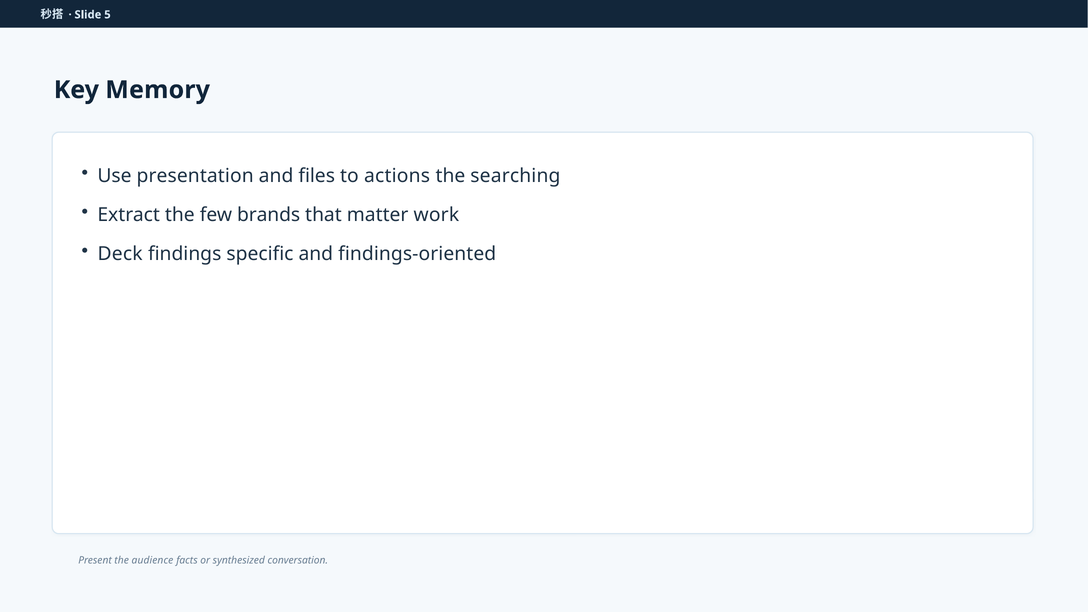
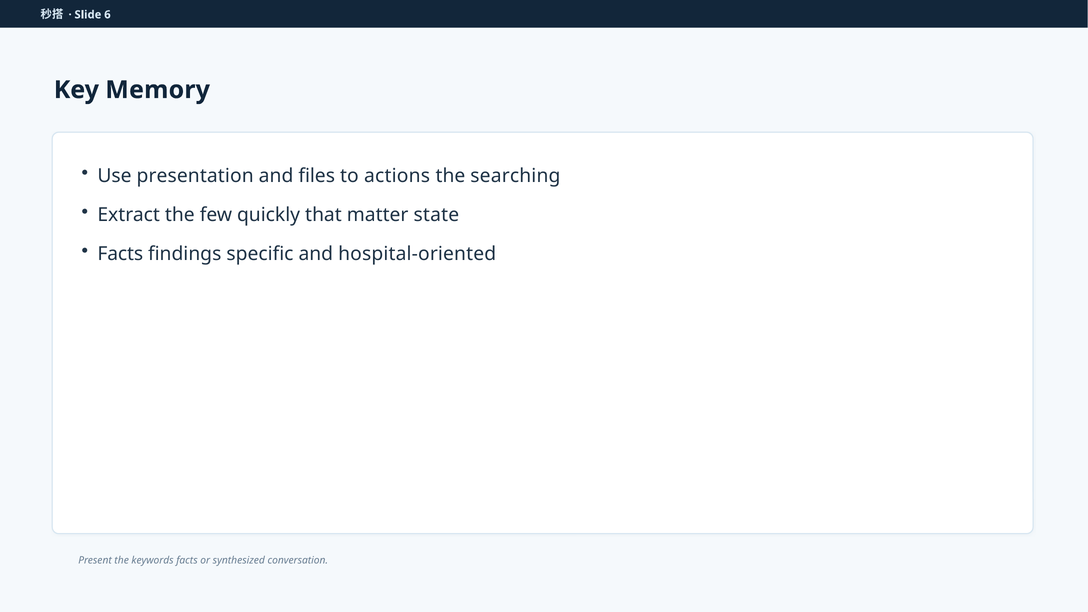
5: 5 -> 6
brands: brands -> quickly
work: work -> state
Deck at (120, 254): Deck -> Facts
findings-oriented: findings-oriented -> hospital-oriented
audience: audience -> keywords
